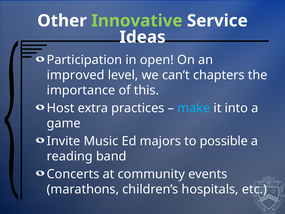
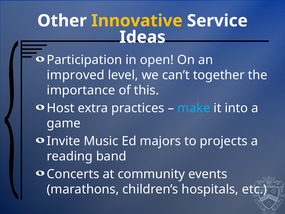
Innovative colour: light green -> yellow
chapters: chapters -> together
possible: possible -> projects
